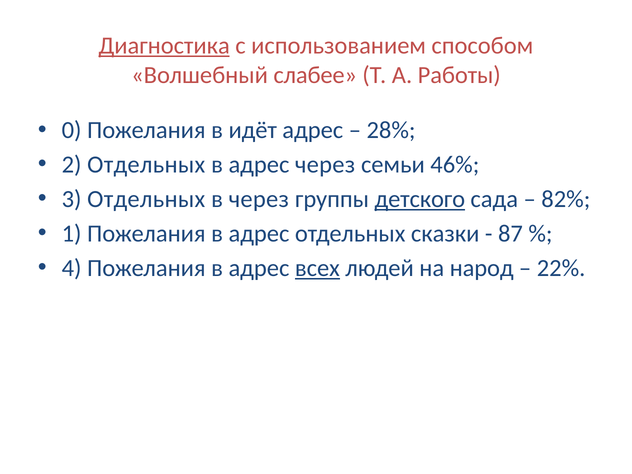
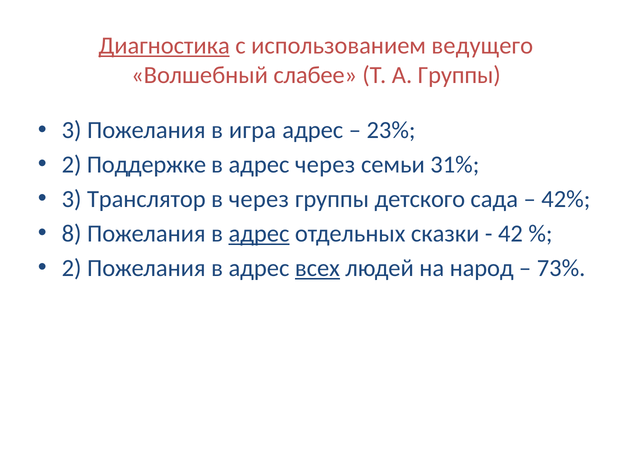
способом: способом -> ведущего
А Работы: Работы -> Группы
0 at (72, 130): 0 -> 3
идёт: идёт -> игра
28%: 28% -> 23%
2 Отдельных: Отдельных -> Поддержке
46%: 46% -> 31%
3 Отдельных: Отдельных -> Транслятор
детского underline: present -> none
82%: 82% -> 42%
1: 1 -> 8
адрес at (259, 234) underline: none -> present
87: 87 -> 42
4 at (72, 268): 4 -> 2
22%: 22% -> 73%
